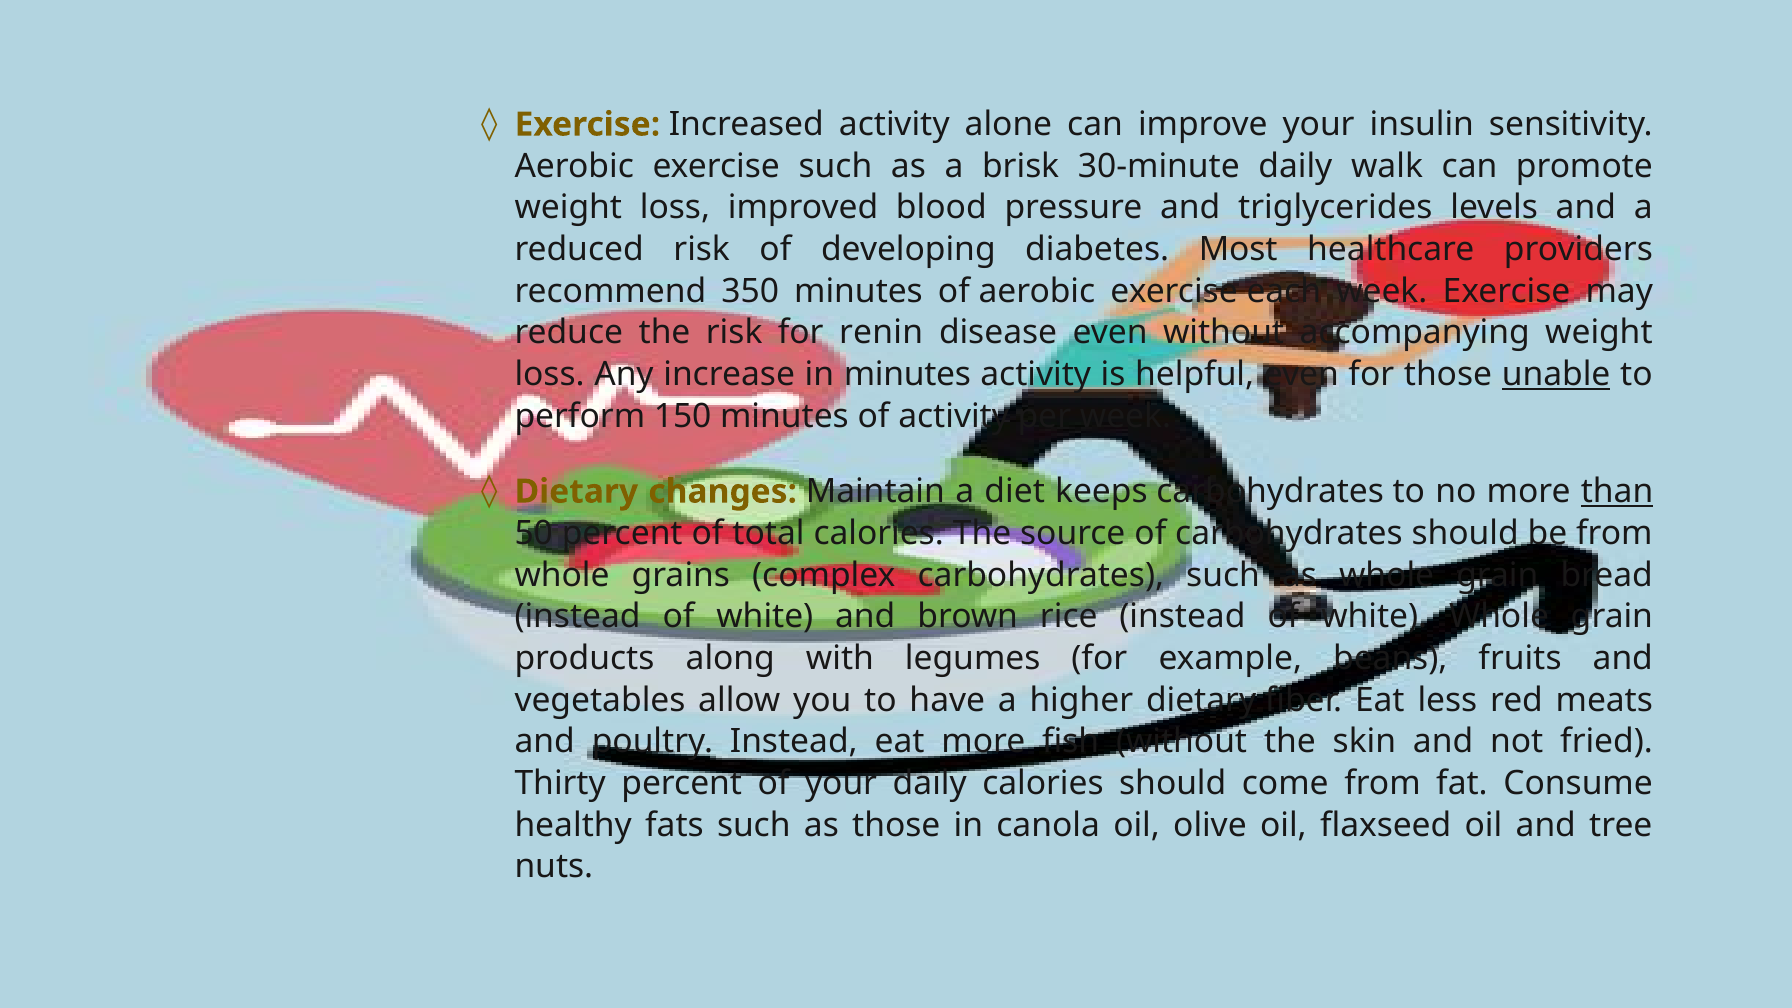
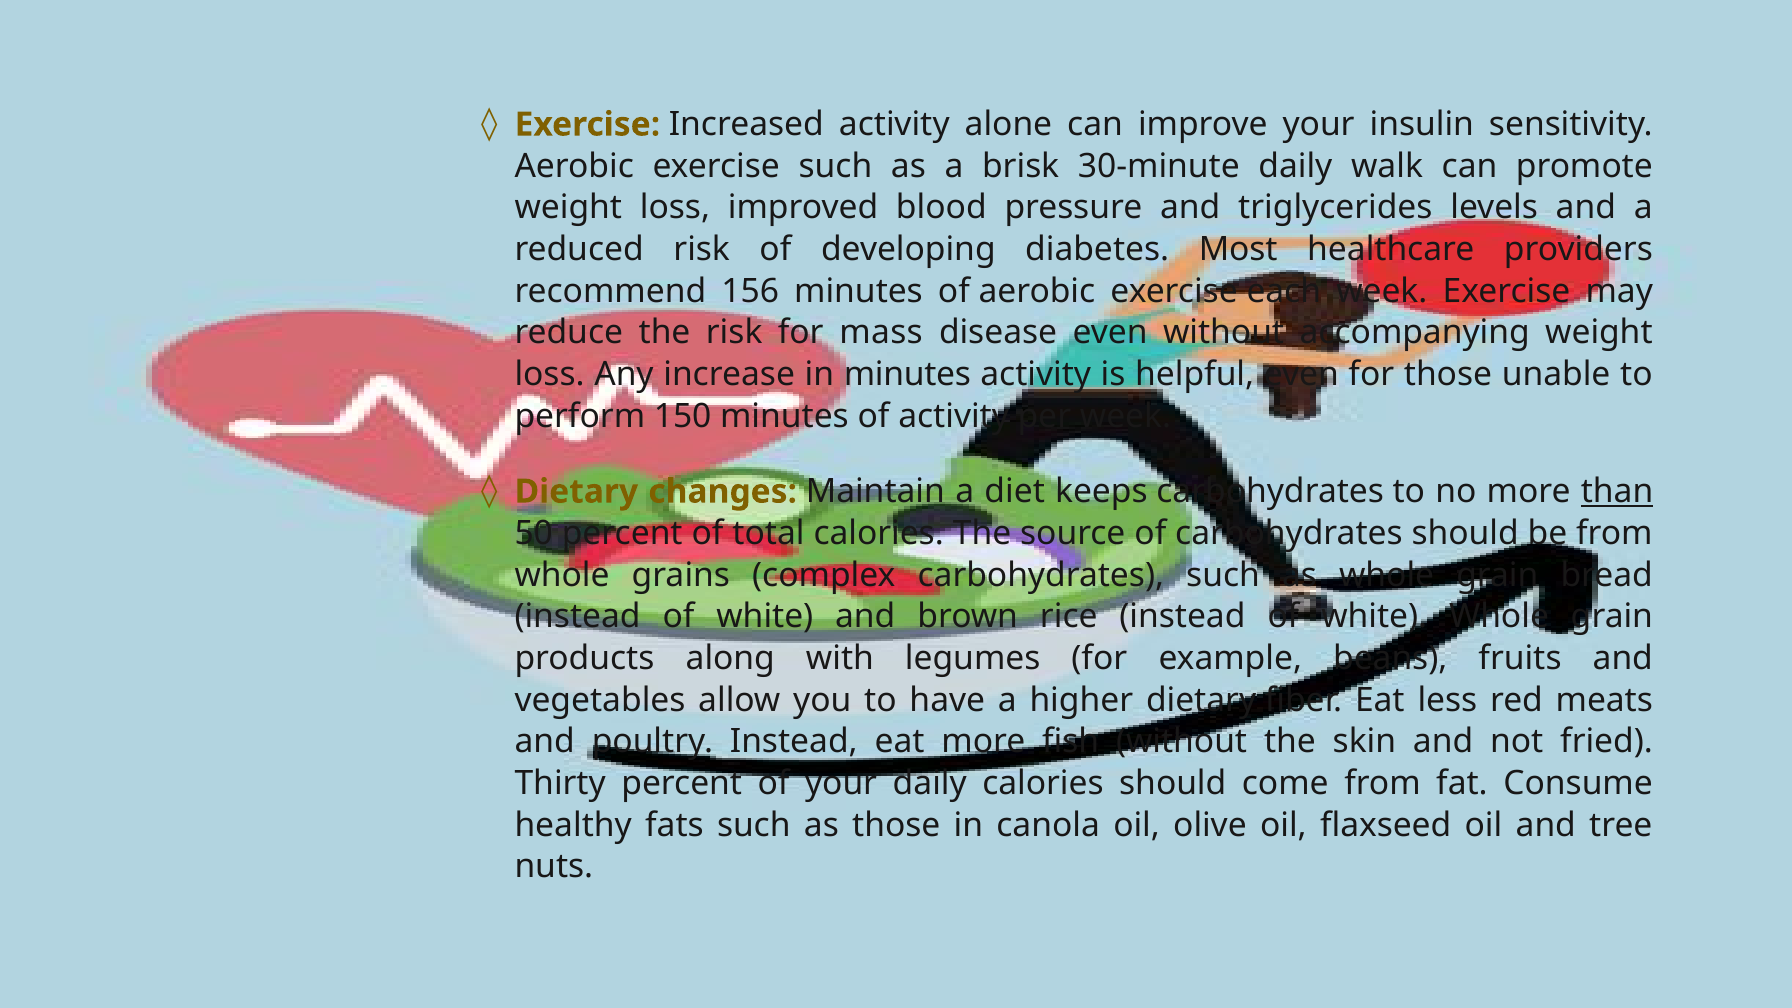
350: 350 -> 156
renin: renin -> mass
unable underline: present -> none
